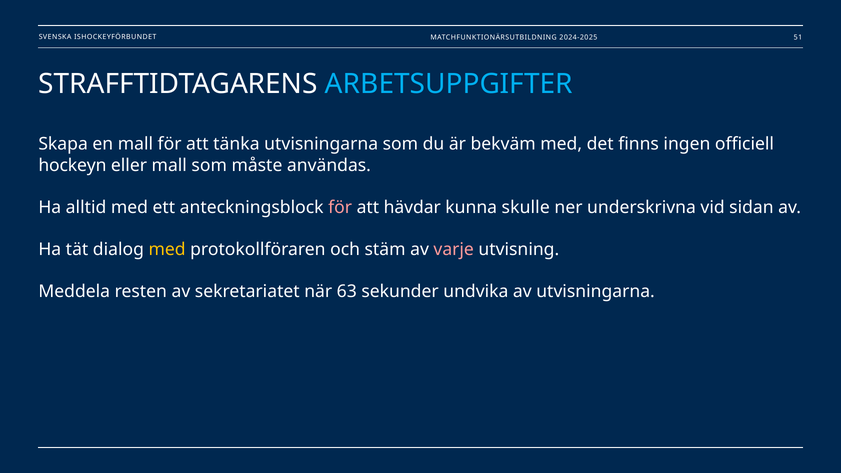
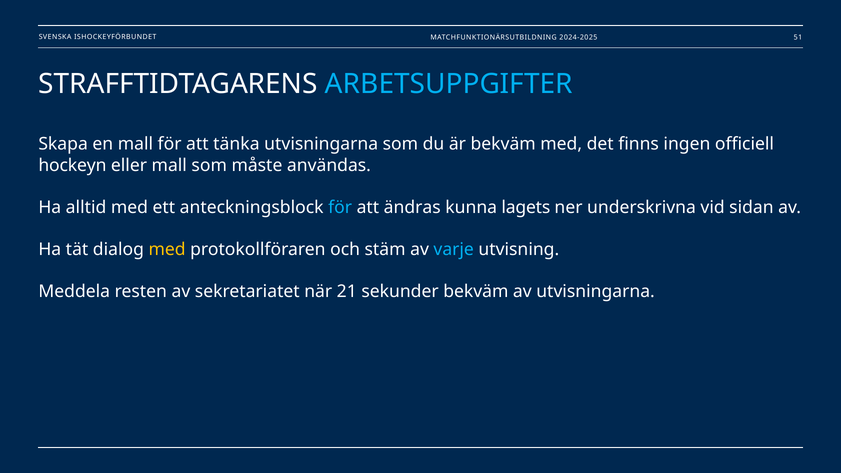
för at (340, 207) colour: pink -> light blue
hävdar: hävdar -> ändras
skulle: skulle -> lagets
varje colour: pink -> light blue
63: 63 -> 21
sekunder undvika: undvika -> bekväm
